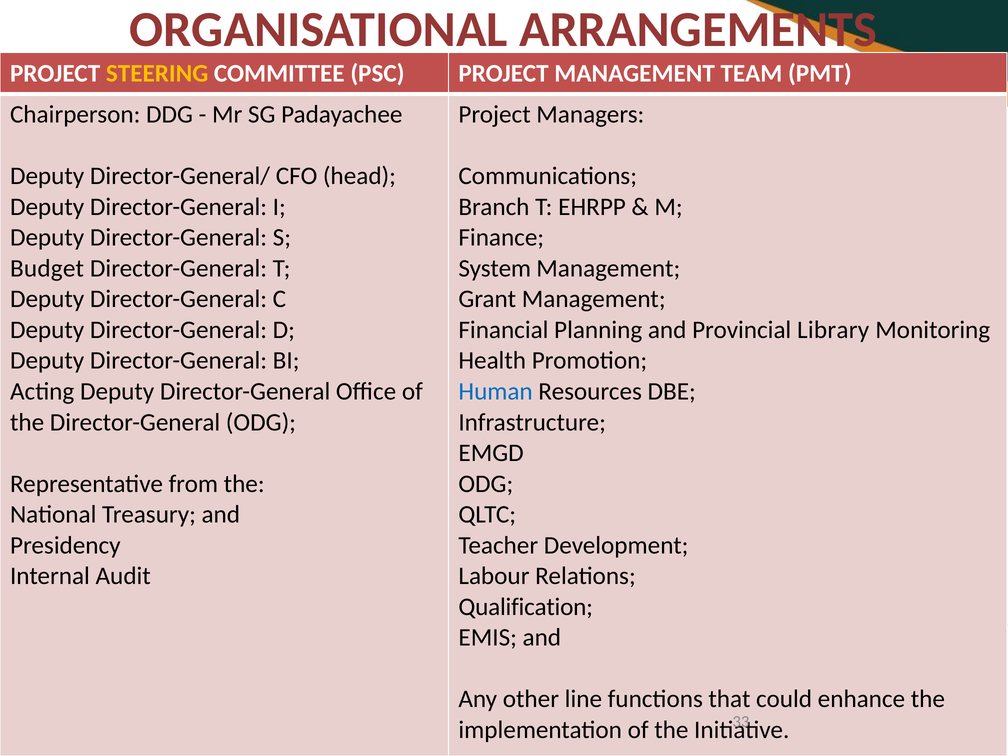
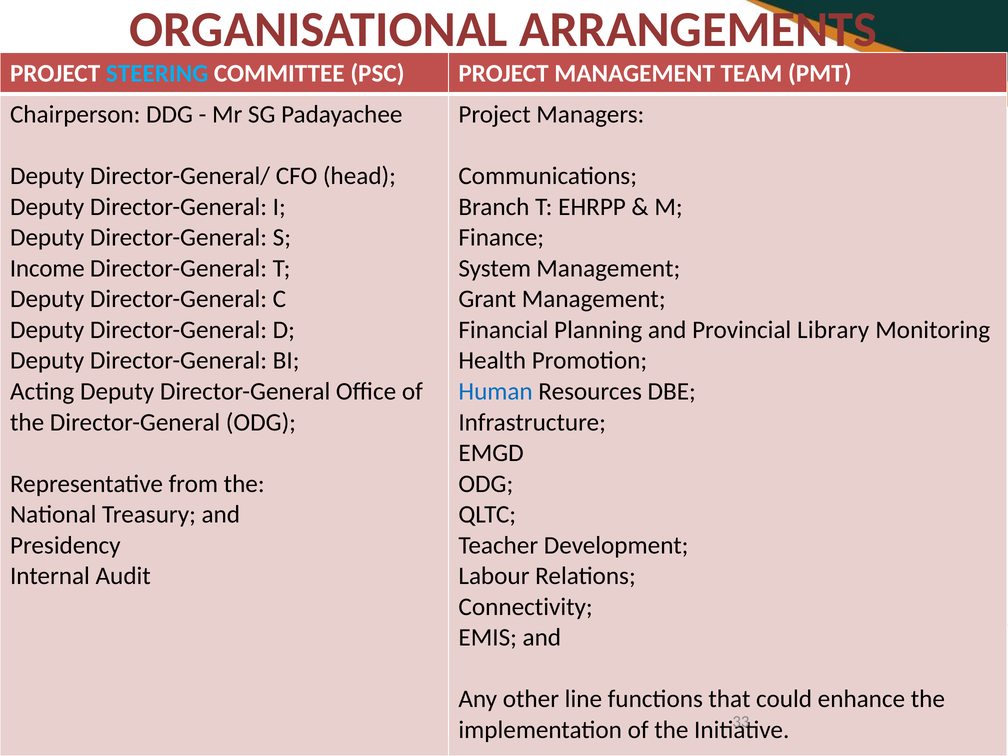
STEERING colour: yellow -> light blue
Budget: Budget -> Income
Qualification: Qualification -> Connectivity
